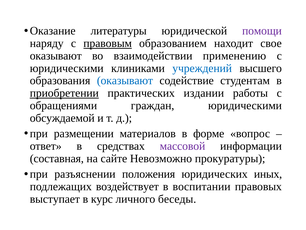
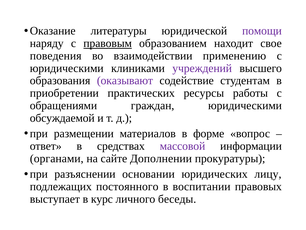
оказывают at (56, 56): оказывают -> поведения
учреждений colour: blue -> purple
оказывают at (125, 80) colour: blue -> purple
приобретении underline: present -> none
издании: издании -> ресурсы
составная: составная -> органами
Невозможно: Невозможно -> Дополнении
положения: положения -> основании
иных: иных -> лицу
воздействует: воздействует -> постоянного
